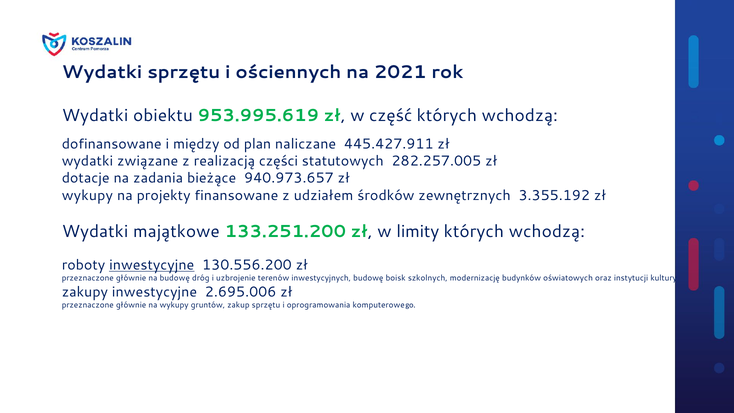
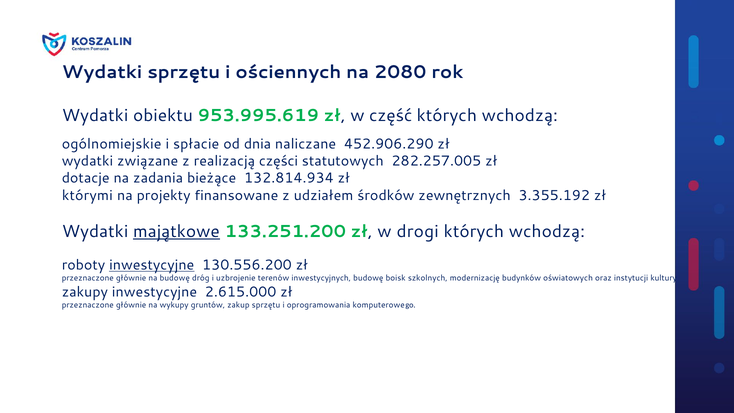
2021: 2021 -> 2080
dofinansowane: dofinansowane -> ogólnomiejskie
między: między -> spłacie
plan: plan -> dnia
445.427.911: 445.427.911 -> 452.906.290
940.973.657: 940.973.657 -> 132.814.934
wykupy at (87, 195): wykupy -> którymi
majątkowe underline: none -> present
limity: limity -> drogi
2.695.006: 2.695.006 -> 2.615.000
